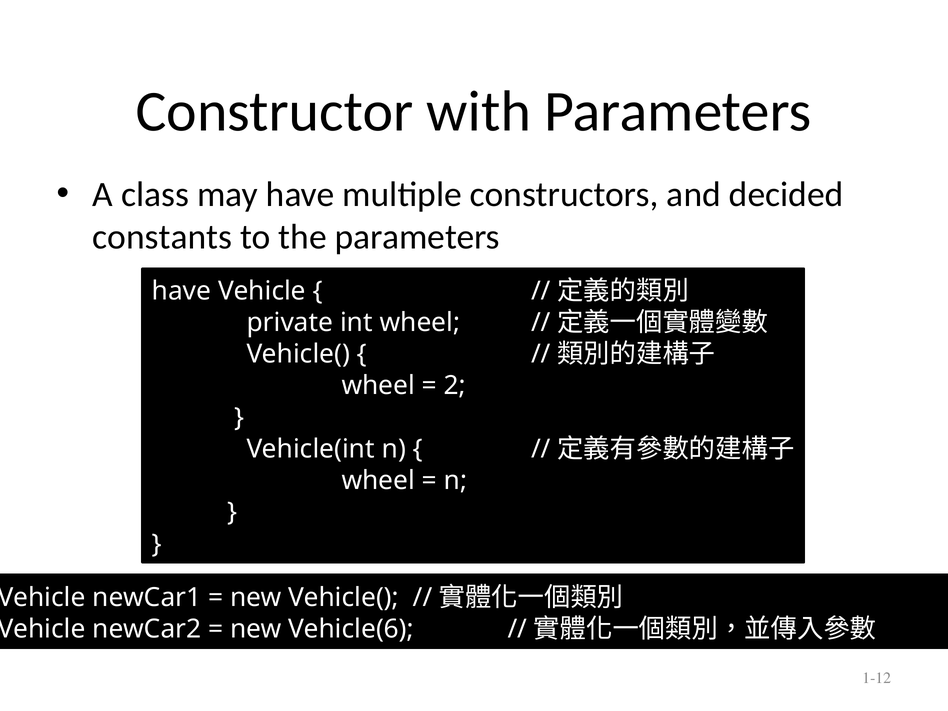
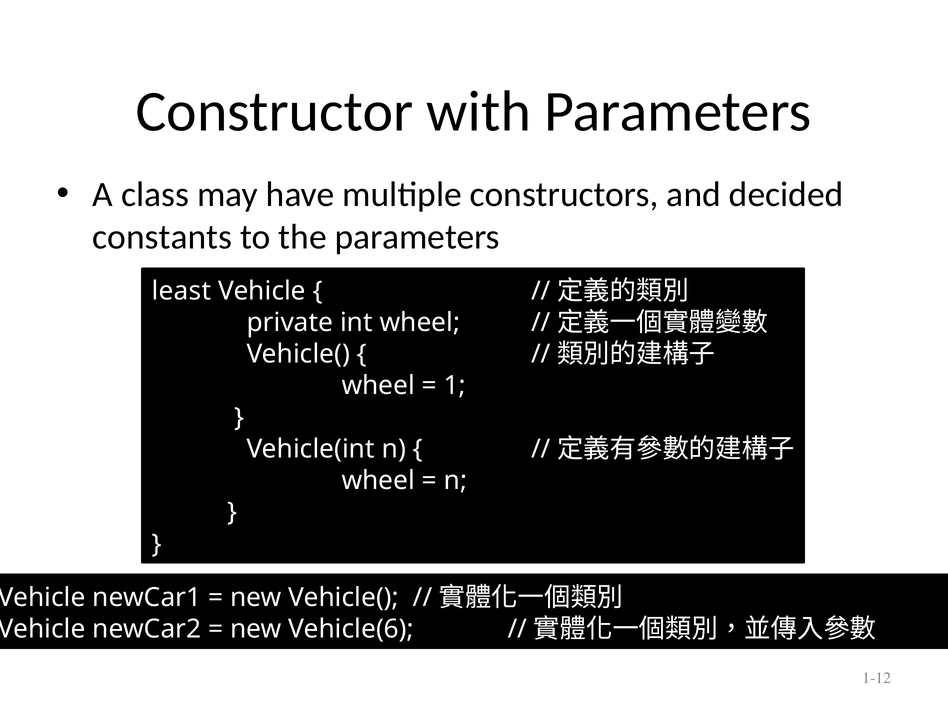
have at (182, 291): have -> least
2: 2 -> 1
